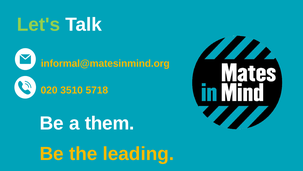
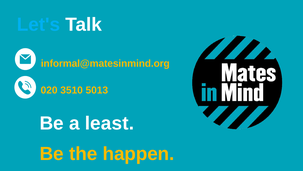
Let's colour: light green -> light blue
5718: 5718 -> 5013
them: them -> least
leading: leading -> happen
